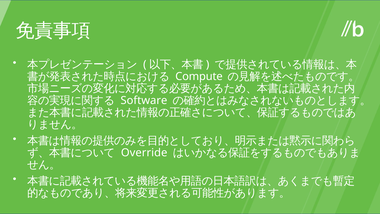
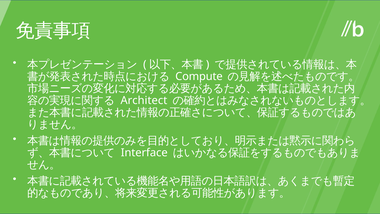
Software: Software -> Architect
Override: Override -> Interface
